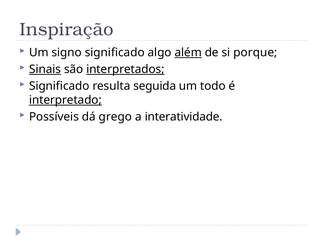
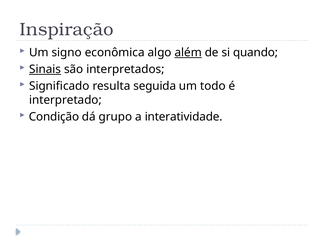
signo significado: significado -> econômica
porque: porque -> quando
interpretados underline: present -> none
interpretado underline: present -> none
Possíveis: Possíveis -> Condição
grego: grego -> grupo
